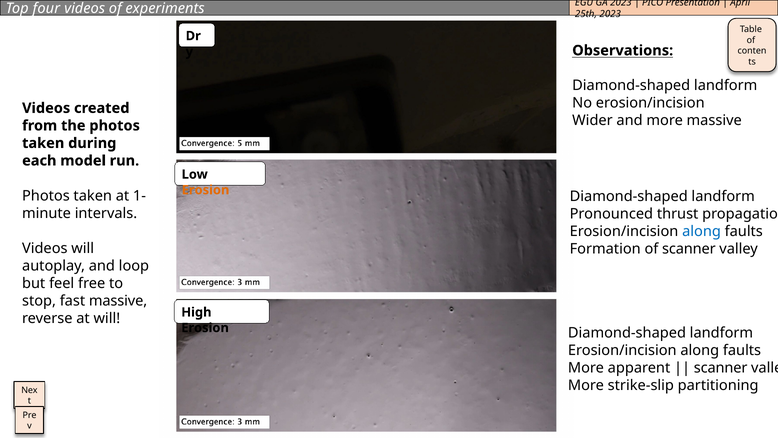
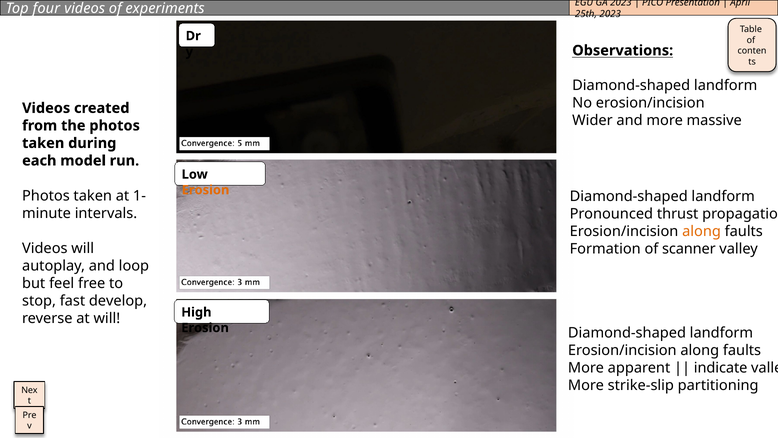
along at (702, 231) colour: blue -> orange
fast massive: massive -> develop
scanner at (721, 368): scanner -> indicate
